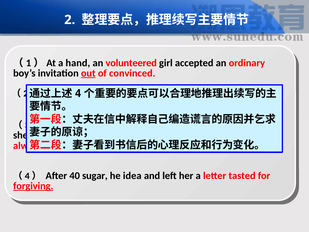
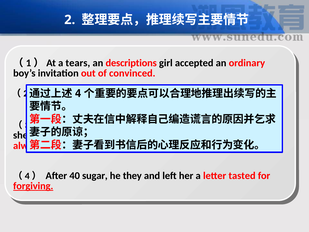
hand: hand -> tears
volunteered: volunteered -> descriptions
out at (88, 73) underline: present -> none
idea: idea -> they
